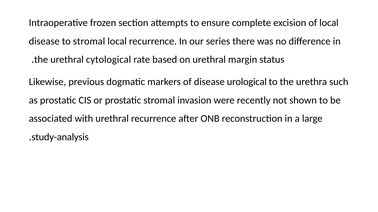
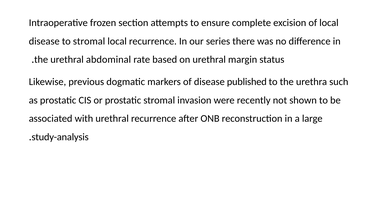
cytological: cytological -> abdominal
urological: urological -> published
